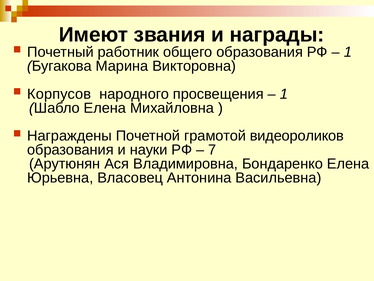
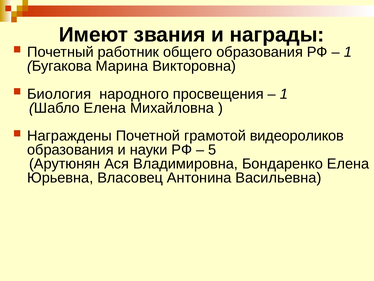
Корпусов: Корпусов -> Биология
7: 7 -> 5
